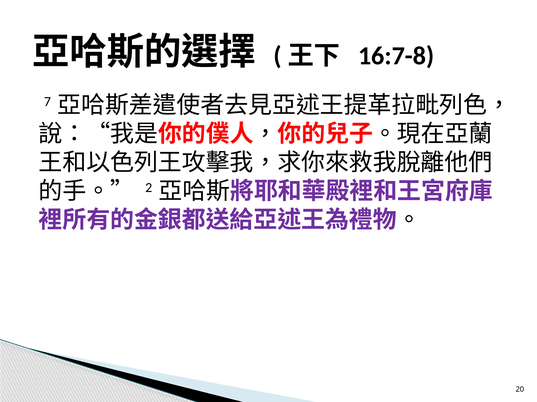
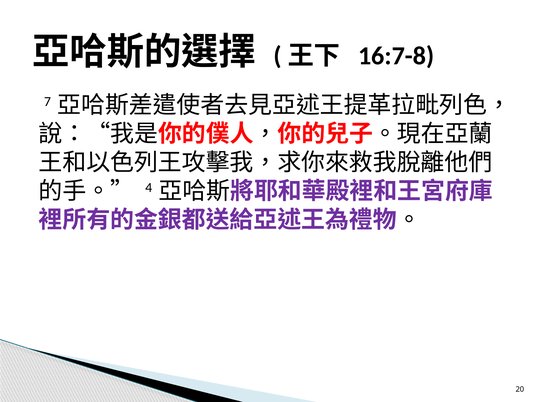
2: 2 -> 4
